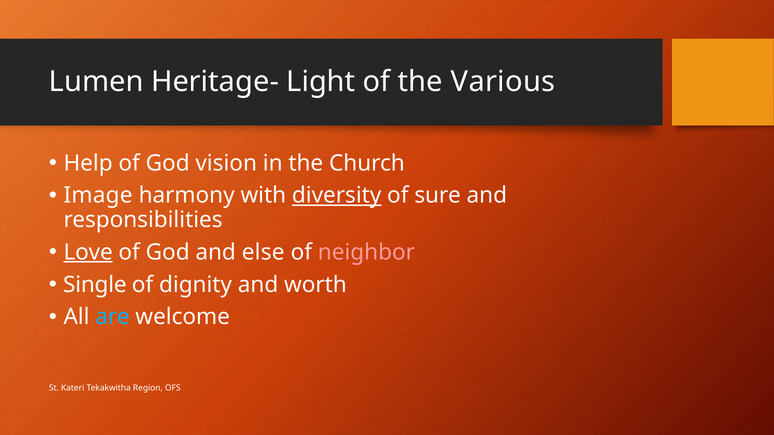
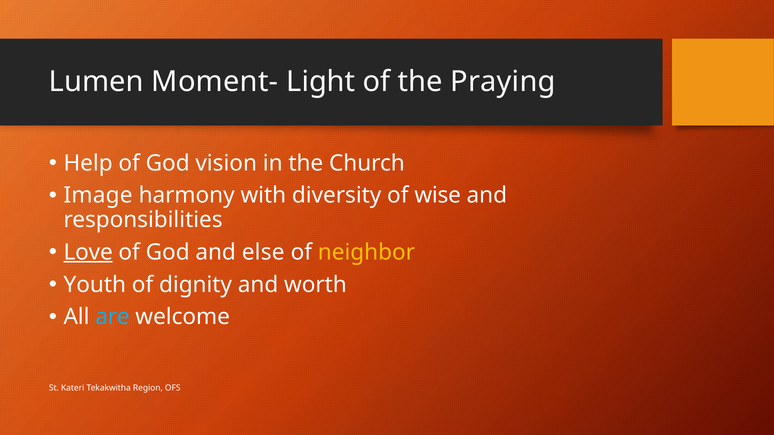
Heritage-: Heritage- -> Moment-
Various: Various -> Praying
diversity underline: present -> none
sure: sure -> wise
neighbor colour: pink -> yellow
Single: Single -> Youth
